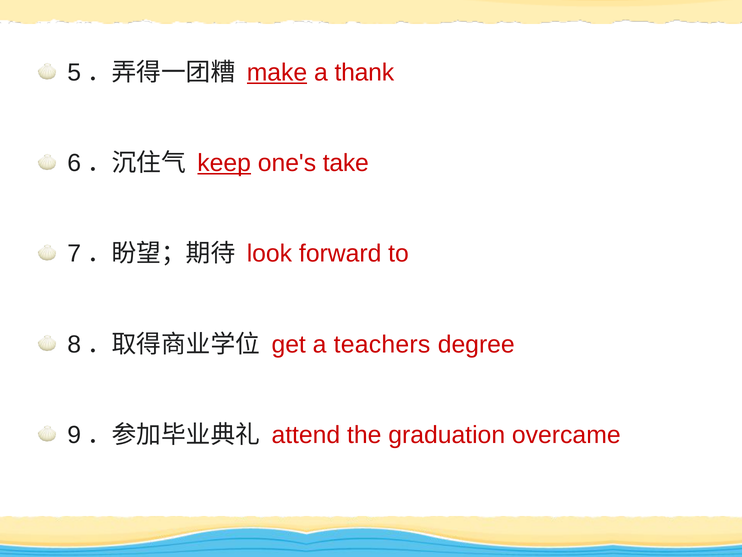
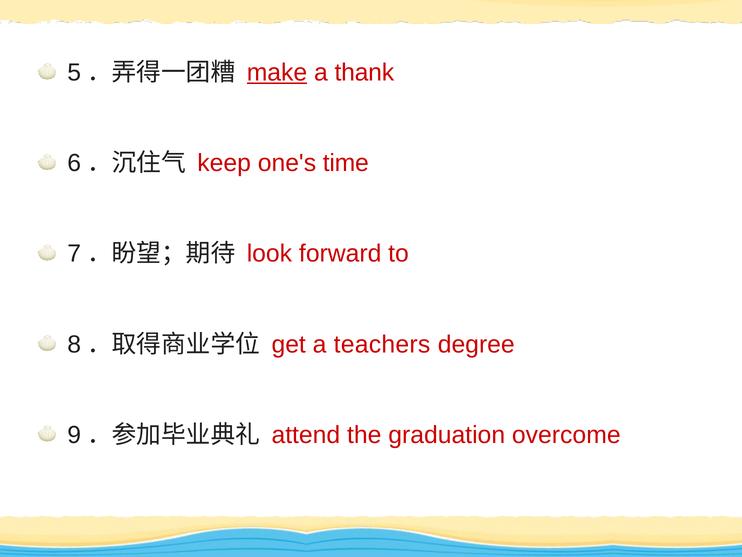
keep underline: present -> none
take: take -> time
overcame: overcame -> overcome
